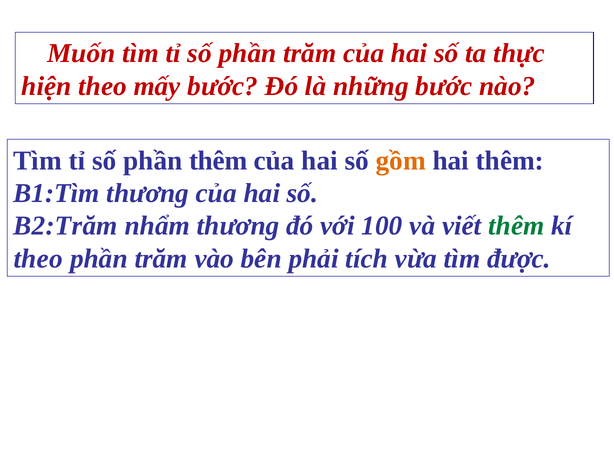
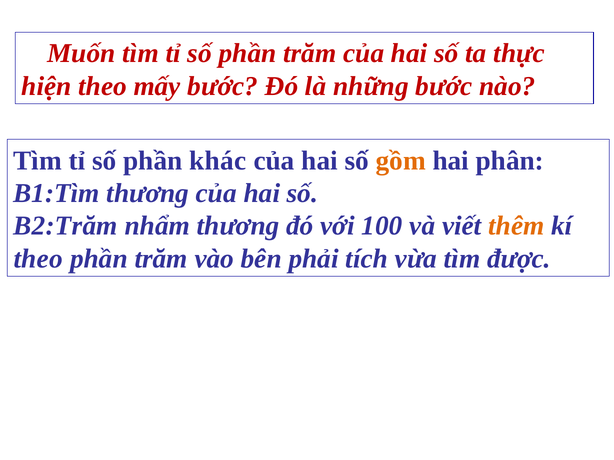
phần thêm: thêm -> khác
hai thêm: thêm -> phân
thêm at (516, 226) colour: green -> orange
